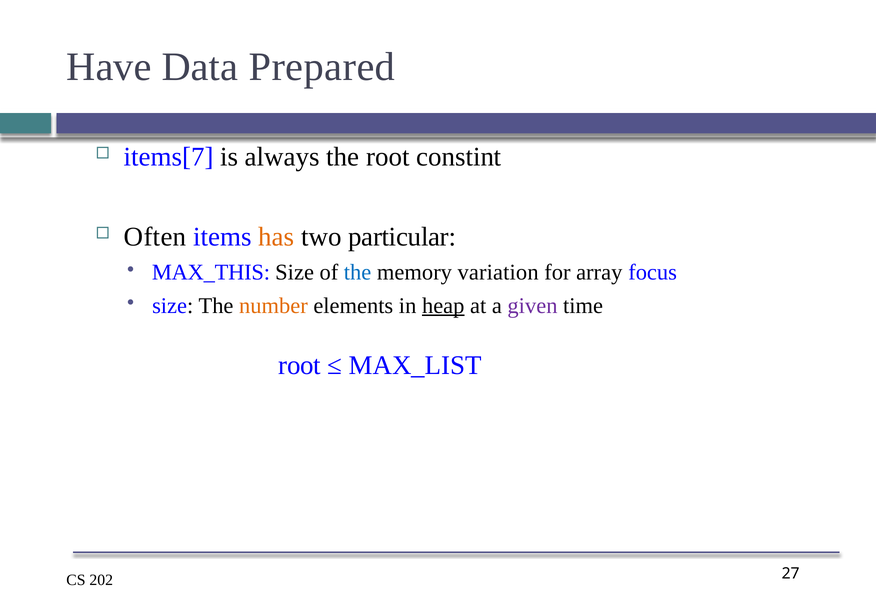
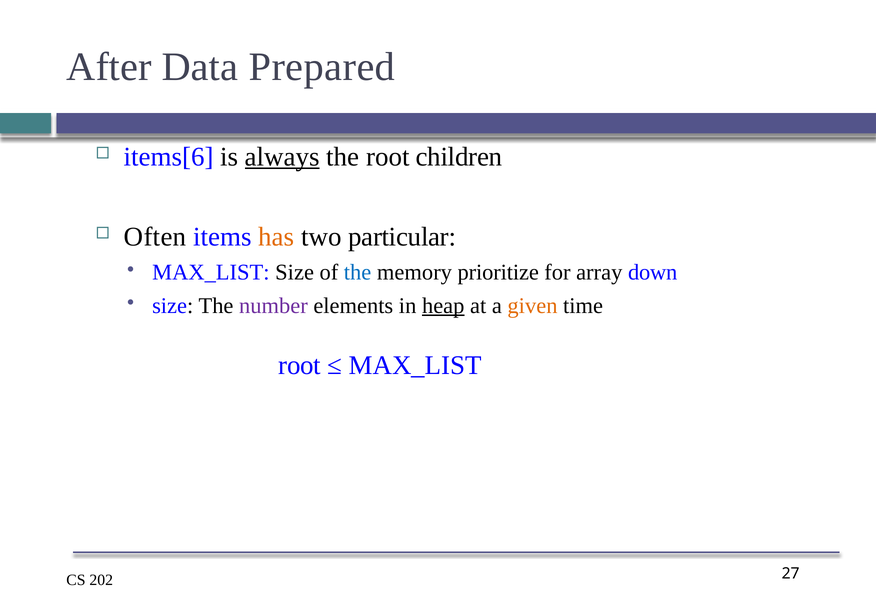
Have: Have -> After
items[7: items[7 -> items[6
always underline: none -> present
constint: constint -> children
MAX_THIS at (211, 273): MAX_THIS -> MAX_LIST
variation: variation -> prioritize
focus: focus -> down
number colour: orange -> purple
given colour: purple -> orange
